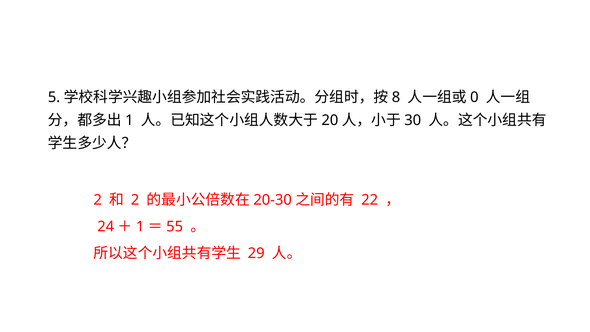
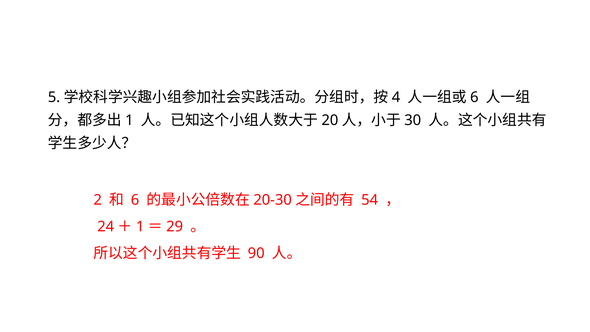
8: 8 -> 4
0 at (474, 97): 0 -> 6
2 at (135, 200): 2 -> 6
22: 22 -> 54
55: 55 -> 29
29: 29 -> 90
